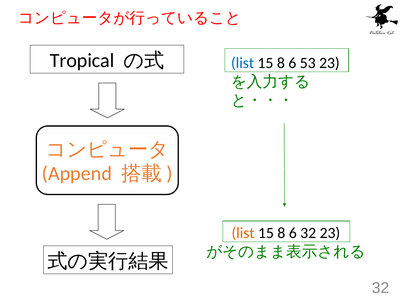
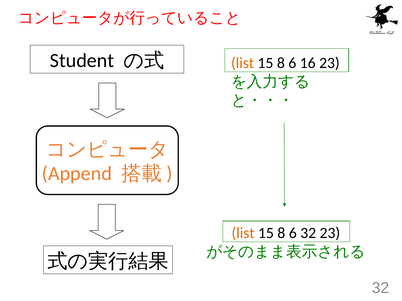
Tropical: Tropical -> Student
list at (243, 63) colour: blue -> orange
53: 53 -> 16
